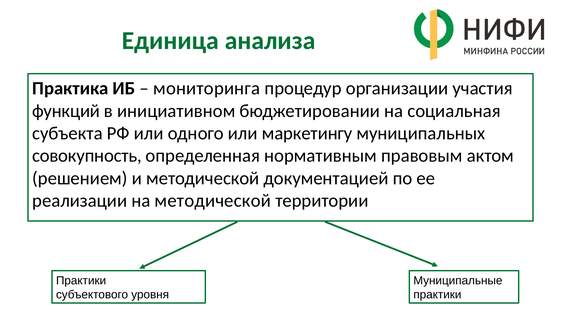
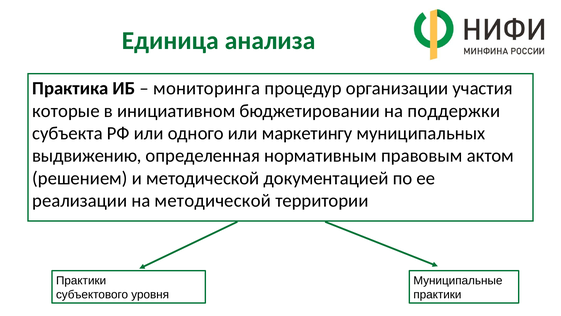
функций: функций -> которые
социальная: социальная -> поддержки
совокупность: совокупность -> выдвижению
